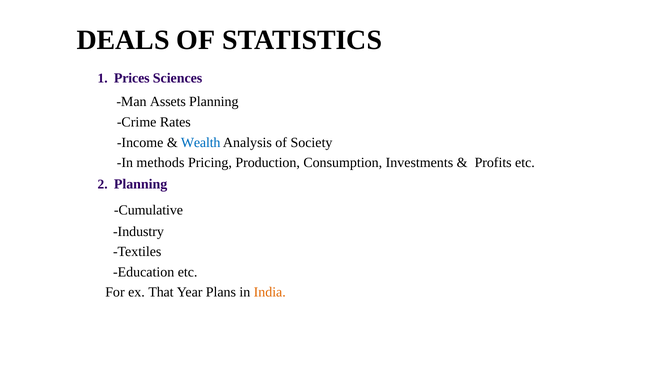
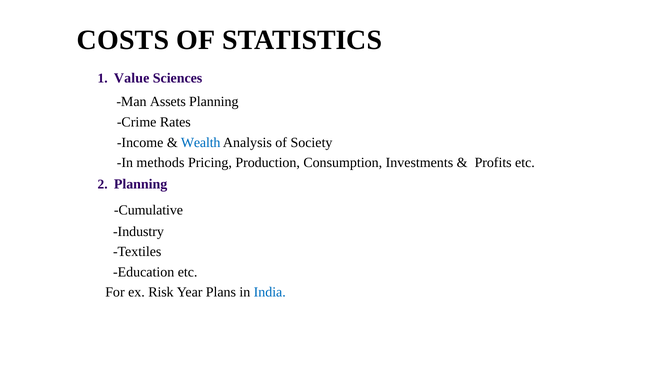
DEALS: DEALS -> COSTS
Prices: Prices -> Value
That: That -> Risk
India colour: orange -> blue
